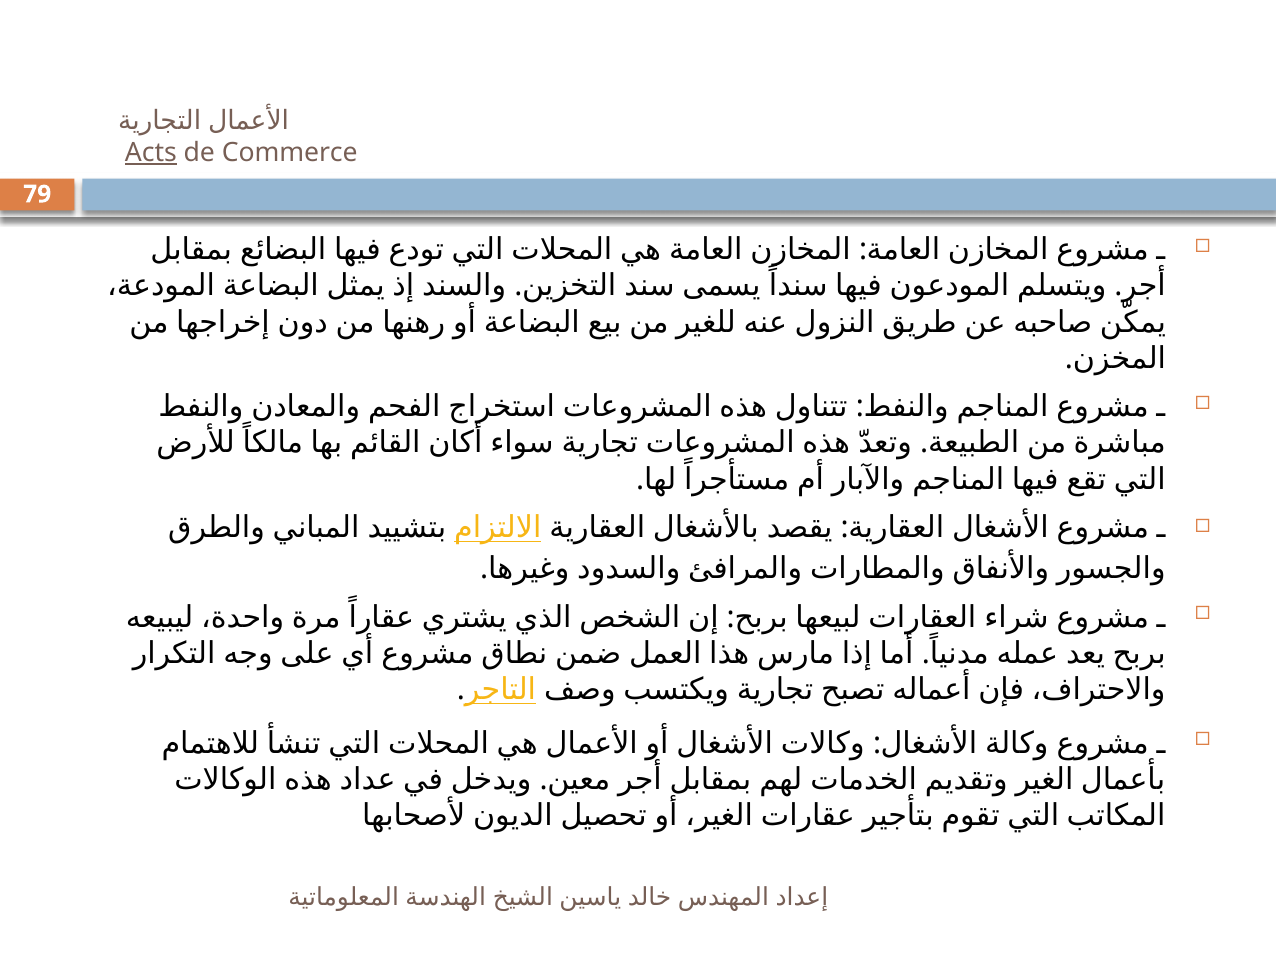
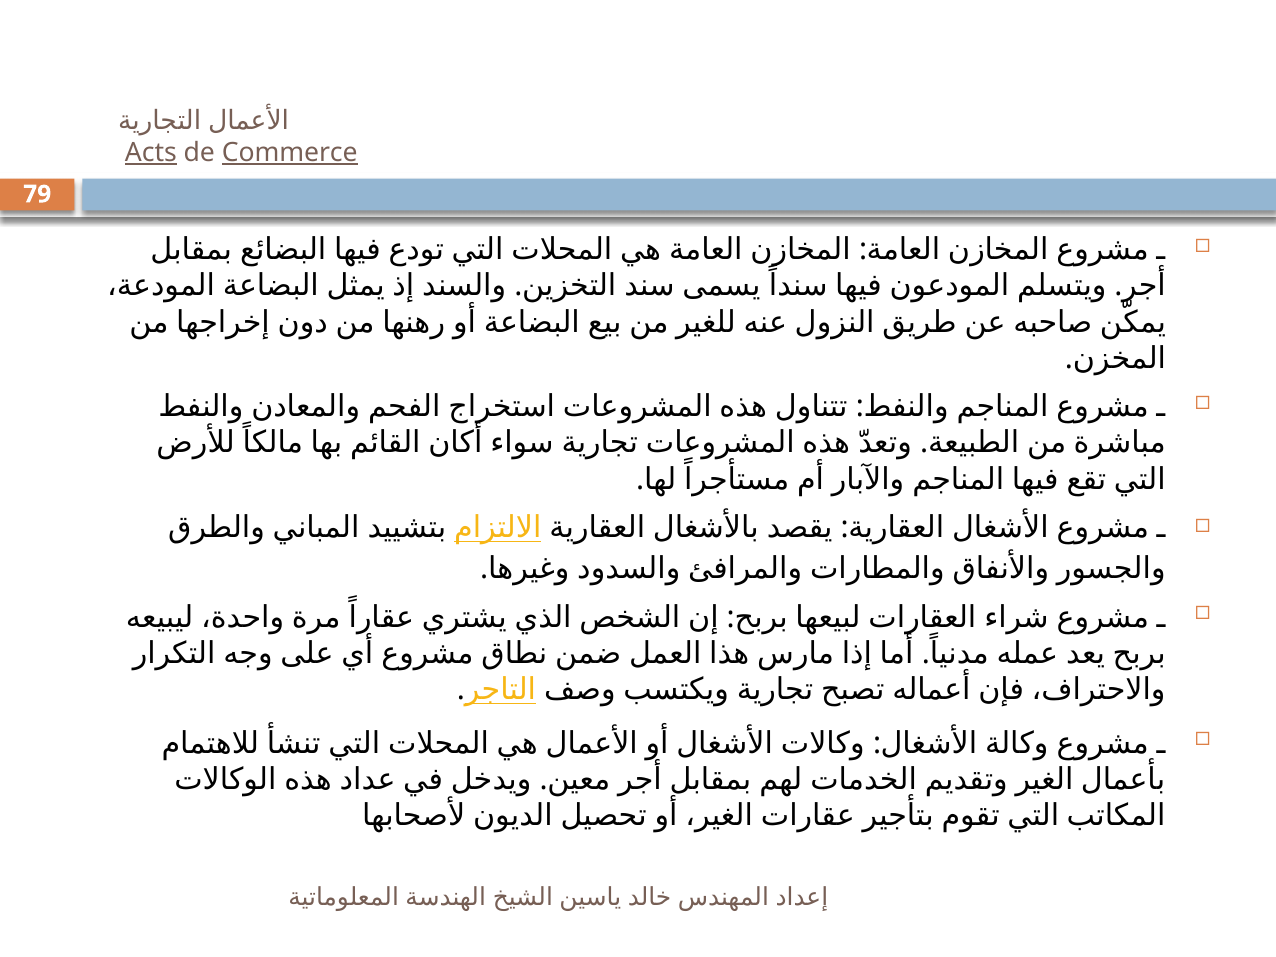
Commerce underline: none -> present
